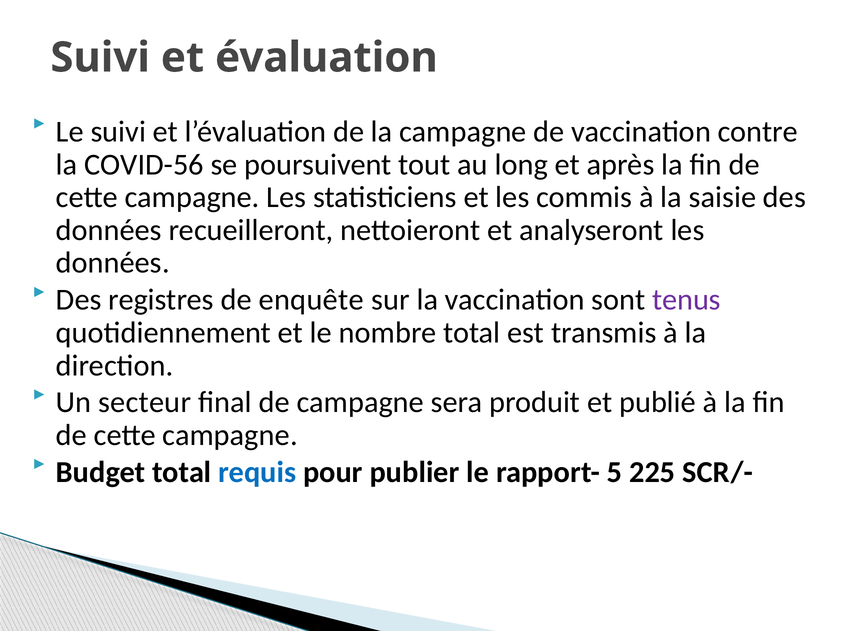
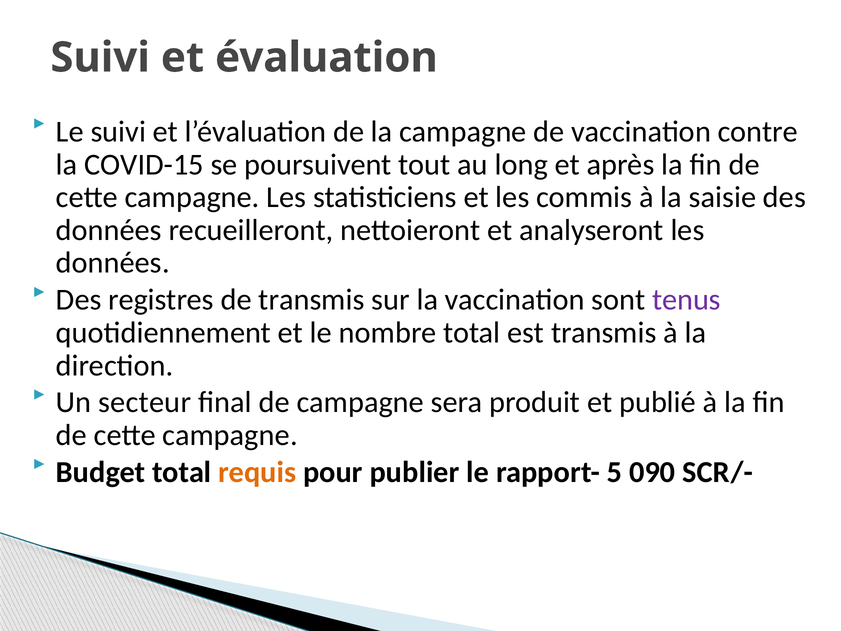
COVID-56: COVID-56 -> COVID-15
de enquête: enquête -> transmis
requis colour: blue -> orange
225: 225 -> 090
